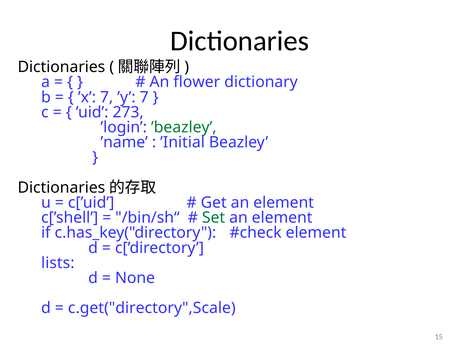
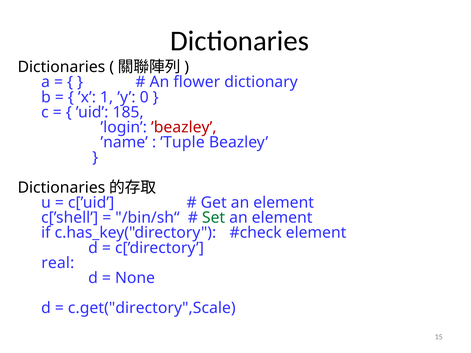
’x 7: 7 -> 1
’y 7: 7 -> 0
273: 273 -> 185
’beazley colour: green -> red
’Initial: ’Initial -> ’Tuple
lists: lists -> real
